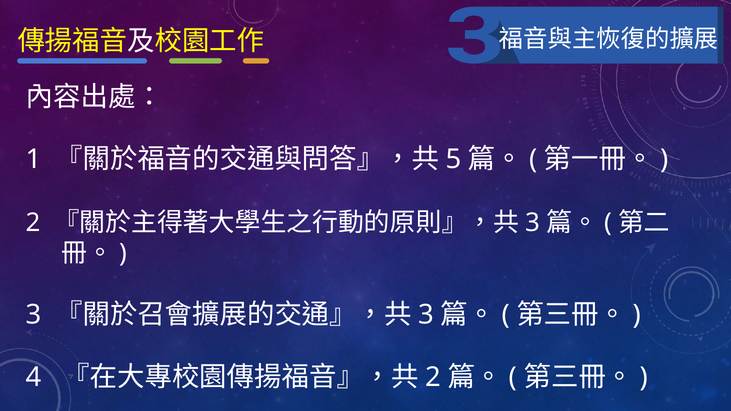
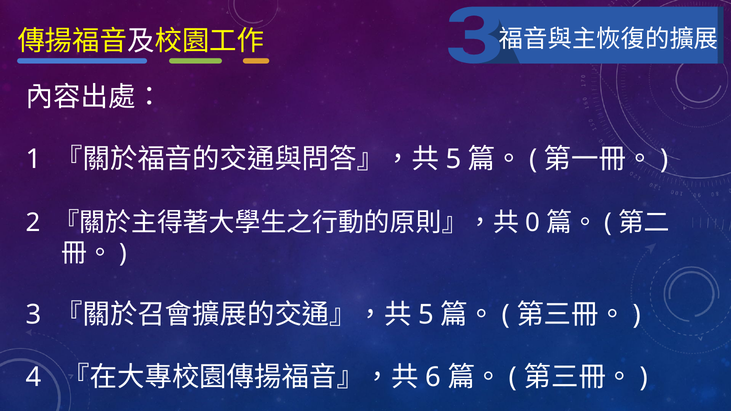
3 at (533, 223): 3 -> 0
3 at (426, 315): 3 -> 5
2 at (433, 377): 2 -> 6
